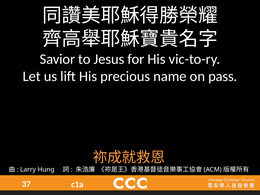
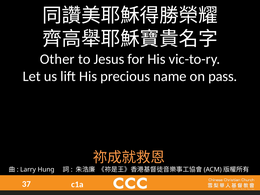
Savior: Savior -> Other
